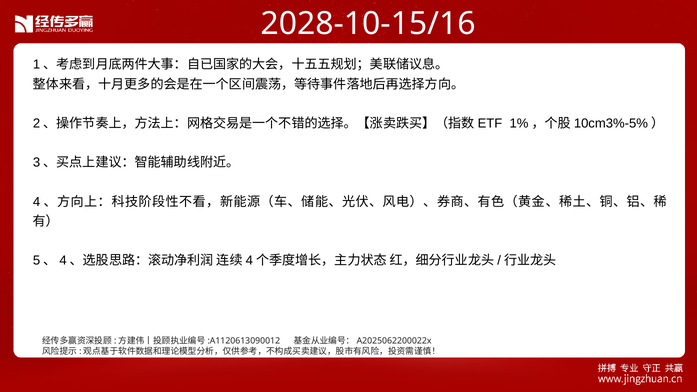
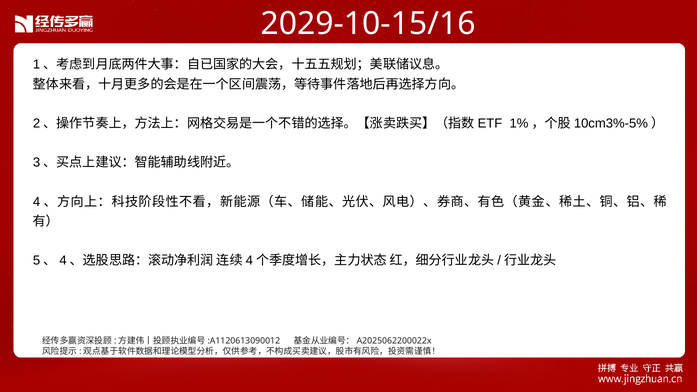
2028-10-15/16: 2028-10-15/16 -> 2029-10-15/16
